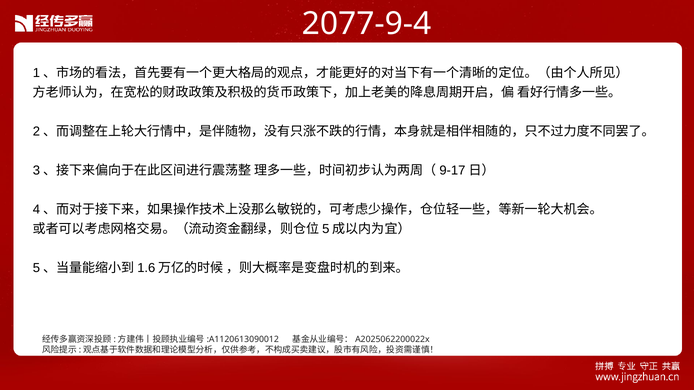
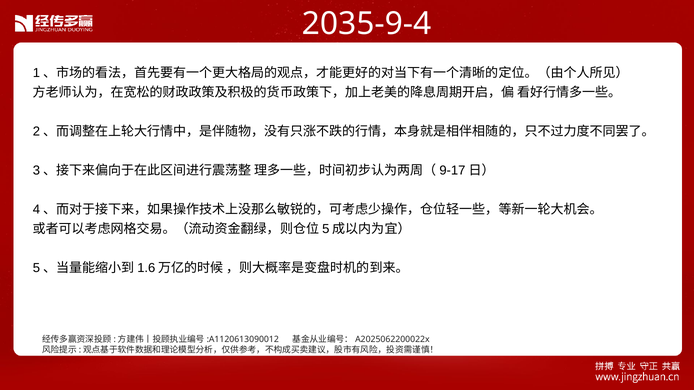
2077-9-4: 2077-9-4 -> 2035-9-4
